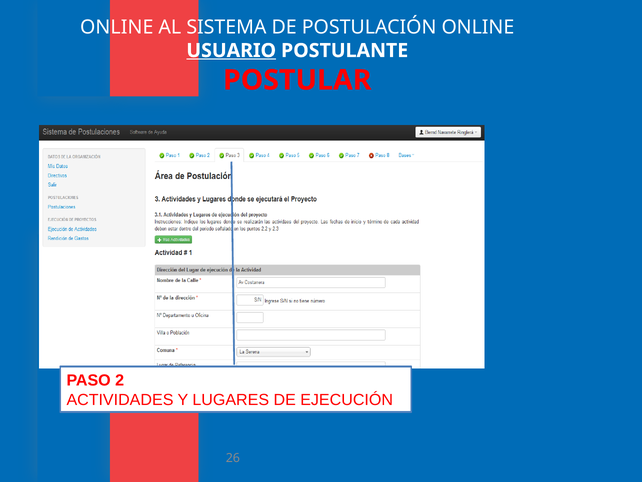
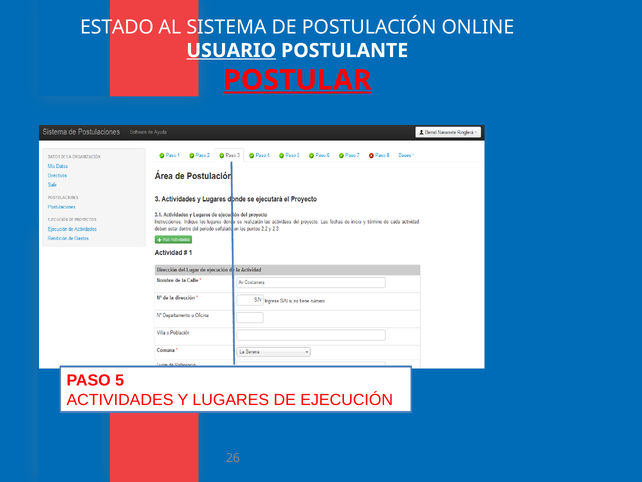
ONLINE at (117, 27): ONLINE -> ESTADO
POSTULAR underline: none -> present
2: 2 -> 5
